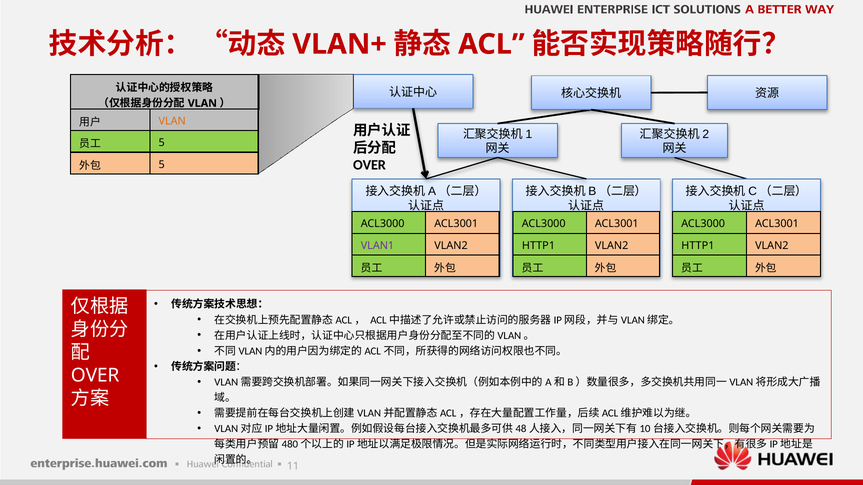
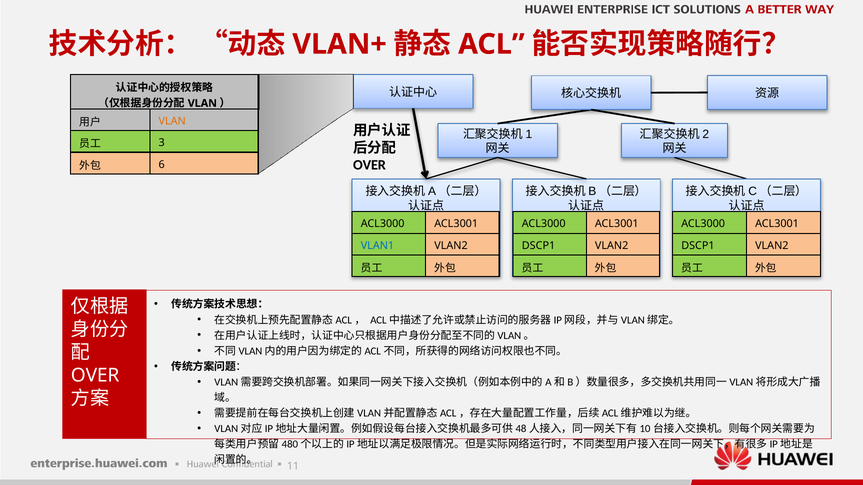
5 at (162, 143): 5 -> 3
5 at (162, 165): 5 -> 6
VLAN1 colour: purple -> blue
HTTP1 at (538, 246): HTTP1 -> DSCP1
HTTP1 at (698, 246): HTTP1 -> DSCP1
